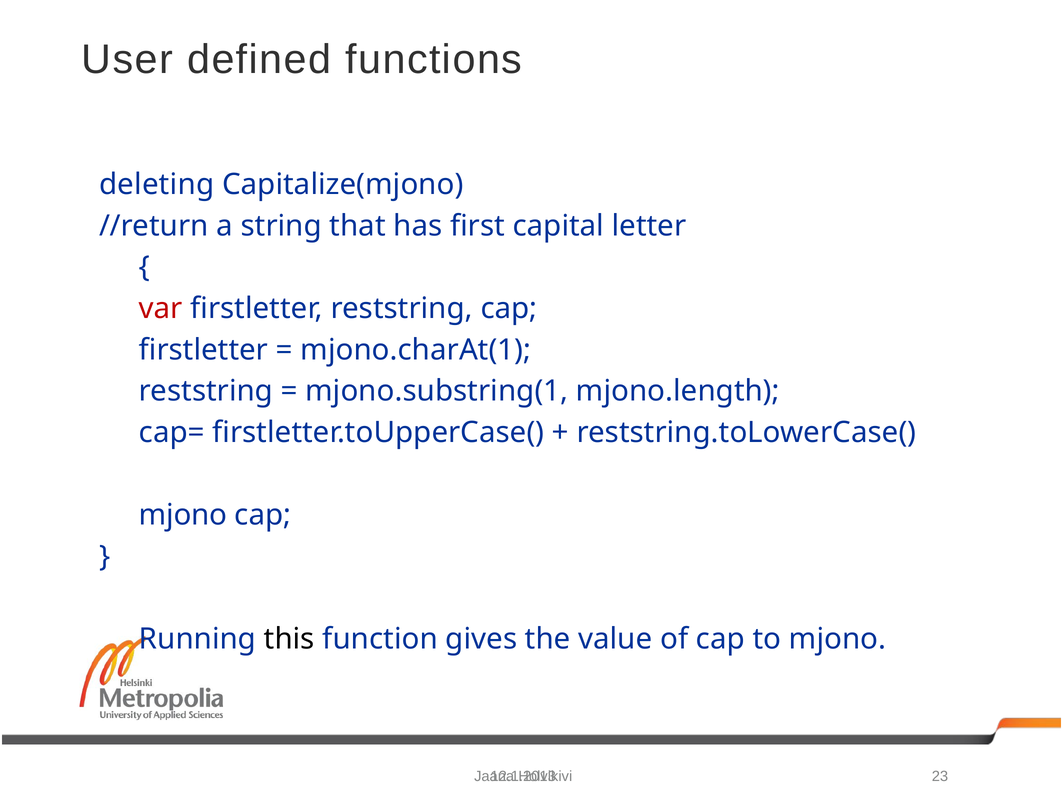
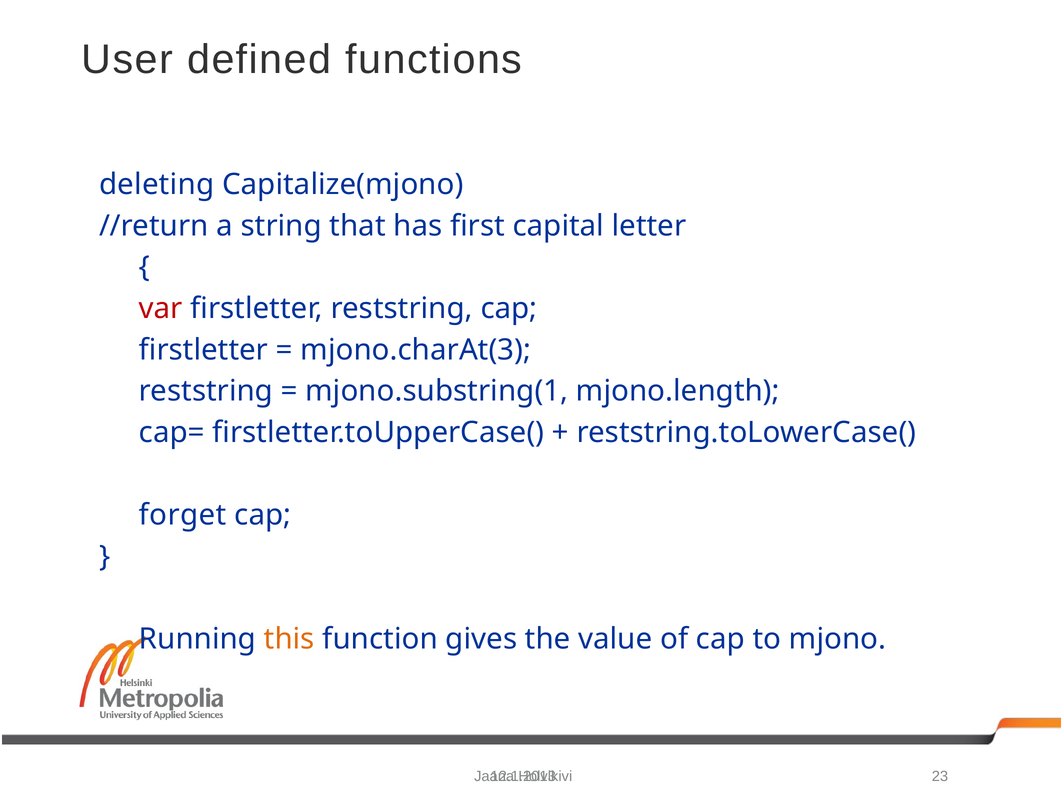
mjono.charAt(1: mjono.charAt(1 -> mjono.charAt(3
mjono at (183, 515): mjono -> forget
this colour: black -> orange
